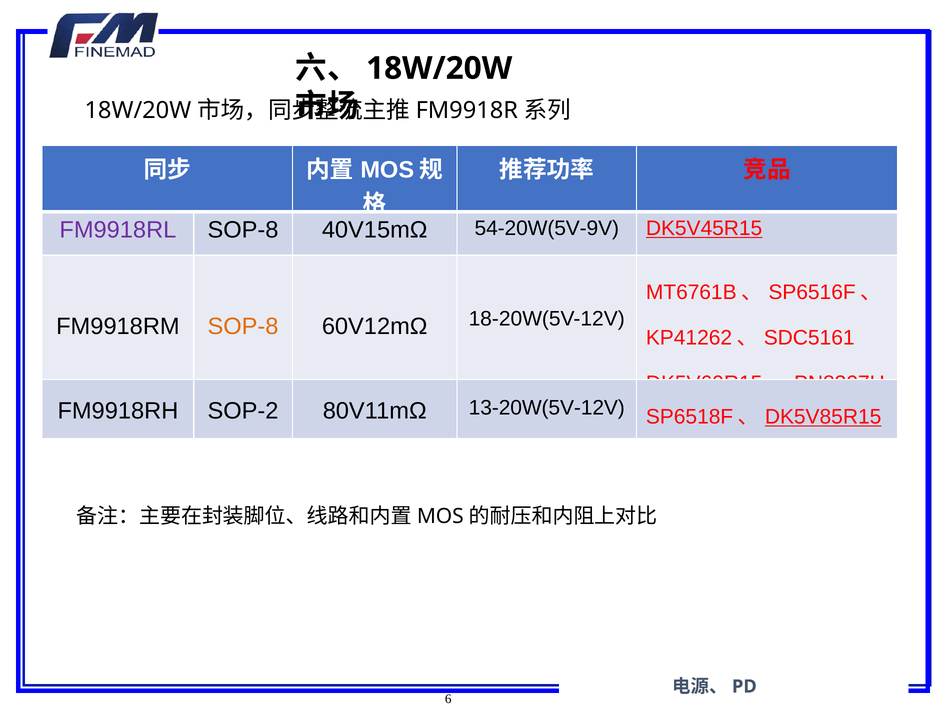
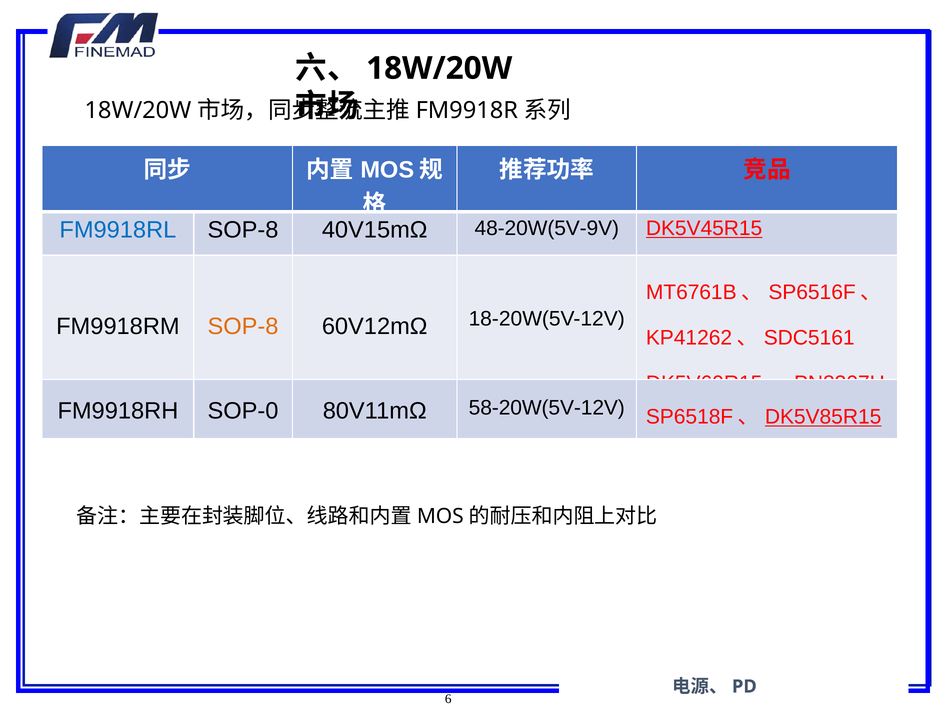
FM9918RL colour: purple -> blue
54-20W(5V-9V: 54-20W(5V-9V -> 48-20W(5V-9V
SOP-2: SOP-2 -> SOP-0
13-20W(5V-12V: 13-20W(5V-12V -> 58-20W(5V-12V
